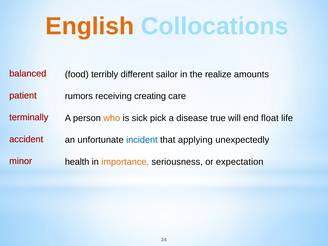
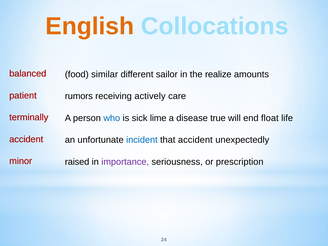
terribly: terribly -> similar
creating: creating -> actively
who colour: orange -> blue
pick: pick -> lime
that applying: applying -> accident
health: health -> raised
importance colour: orange -> purple
expectation: expectation -> prescription
